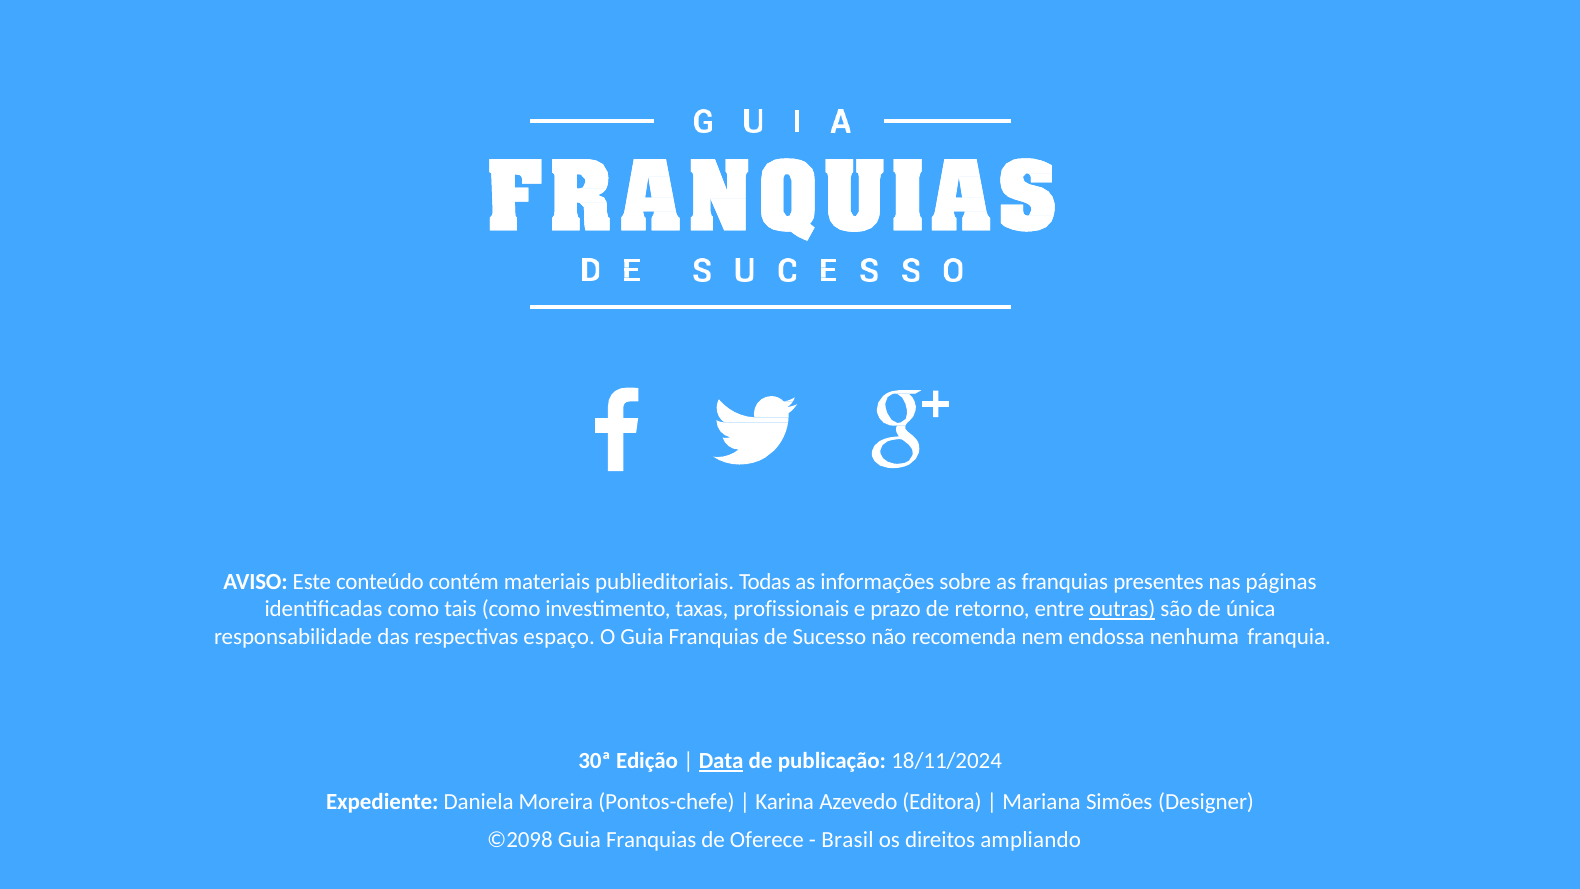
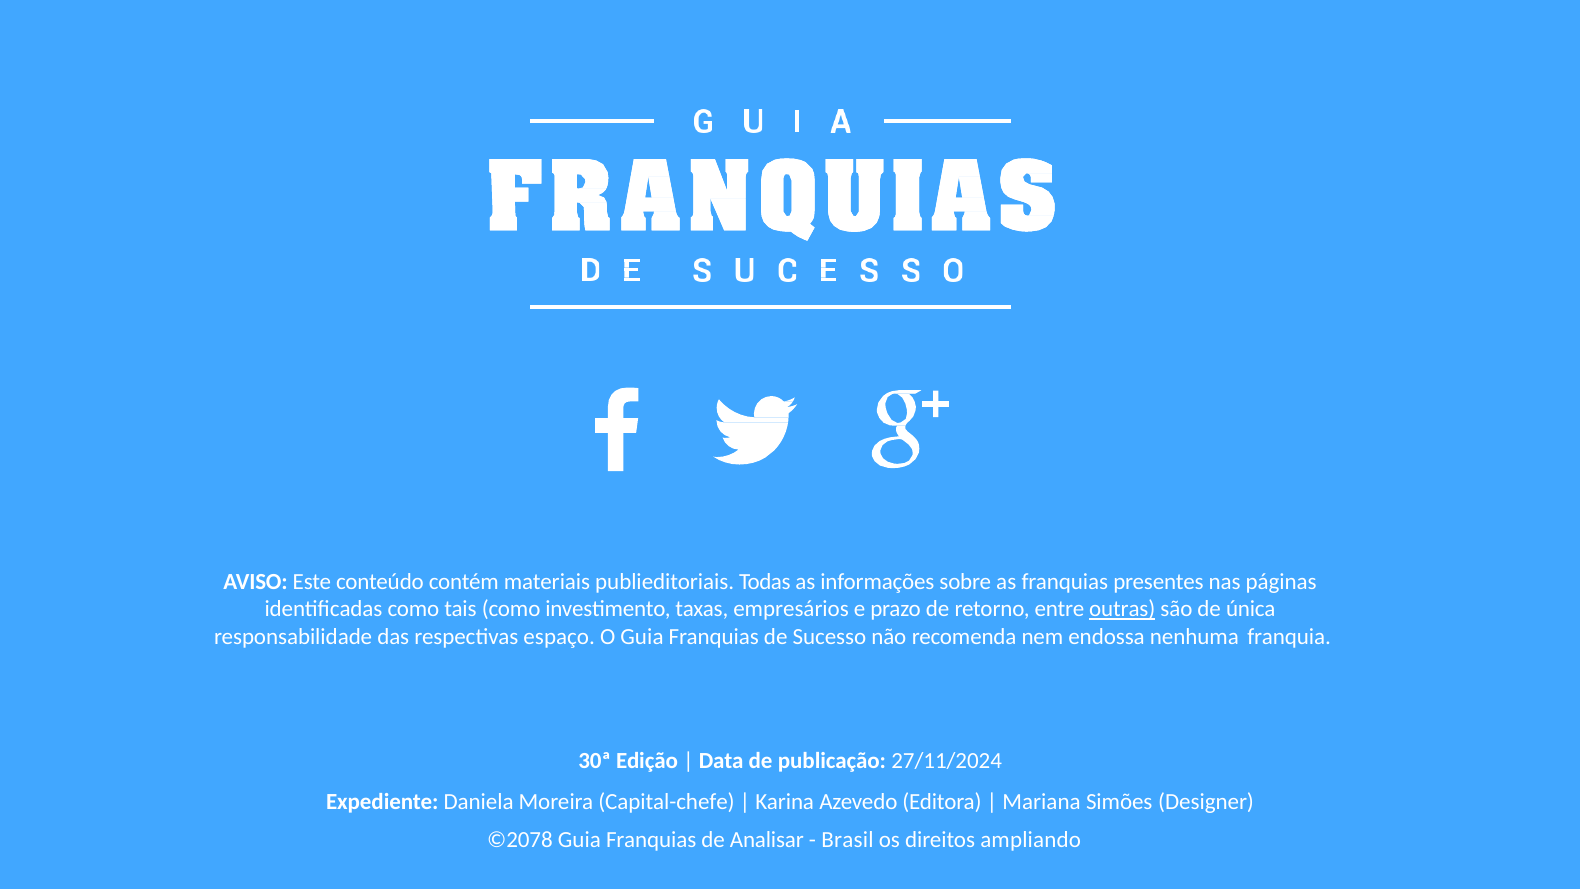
profissionais: profissionais -> empresários
Data underline: present -> none
18/11/2024: 18/11/2024 -> 27/11/2024
Pontos-chefe: Pontos-chefe -> Capital-chefe
©2098: ©2098 -> ©2078
Oferece: Oferece -> Analisar
